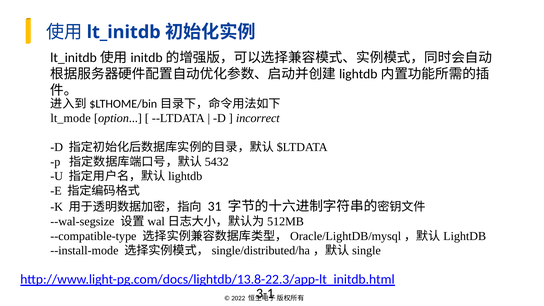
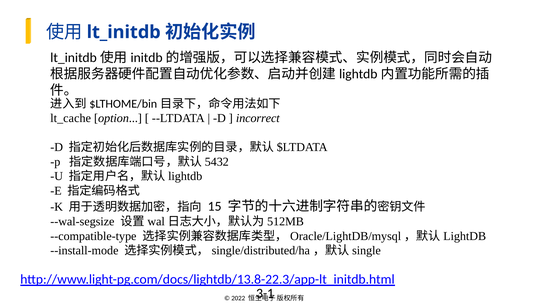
lt_mode: lt_mode -> lt_cache
31: 31 -> 15
